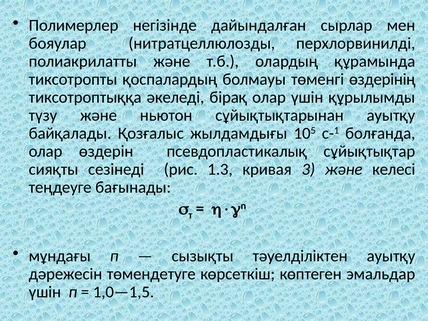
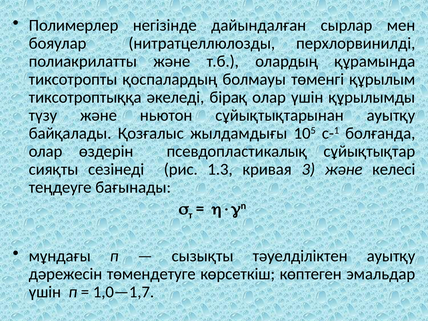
өздерінің: өздерінің -> құрылым
1,0—1,5: 1,0—1,5 -> 1,0—1,7
